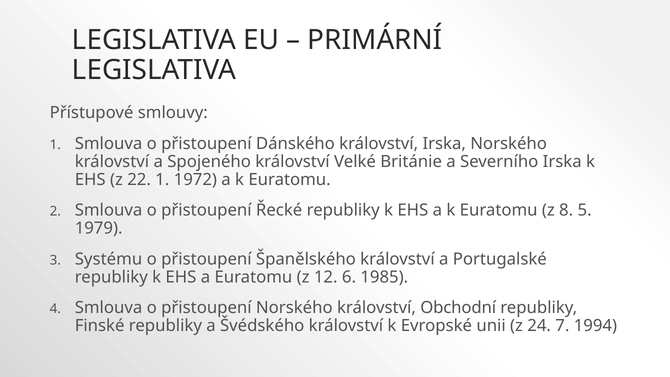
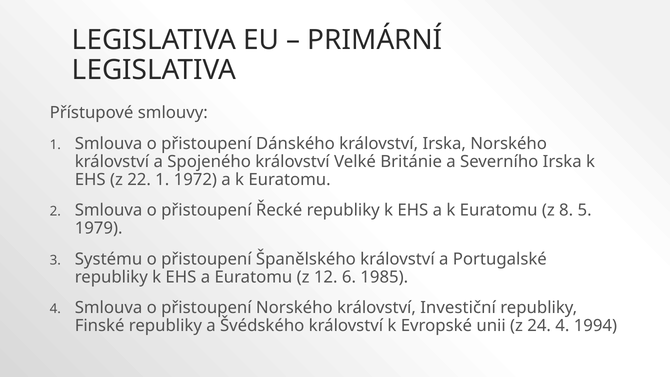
Obchodní: Obchodní -> Investiční
24 7: 7 -> 4
